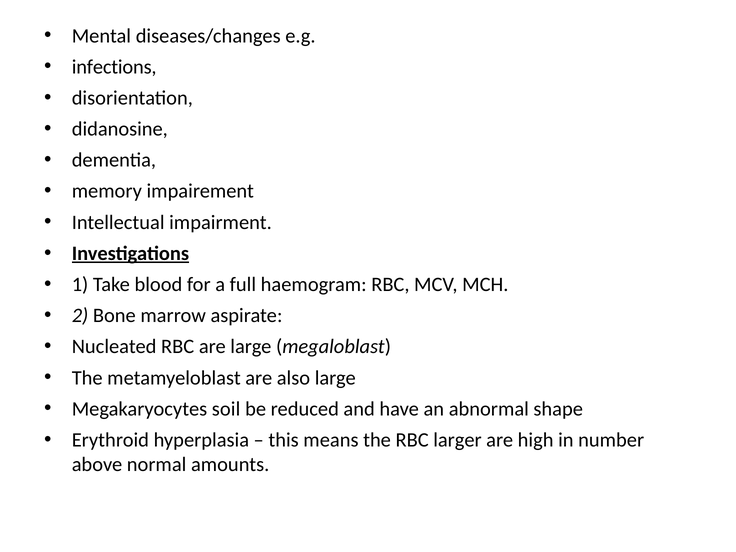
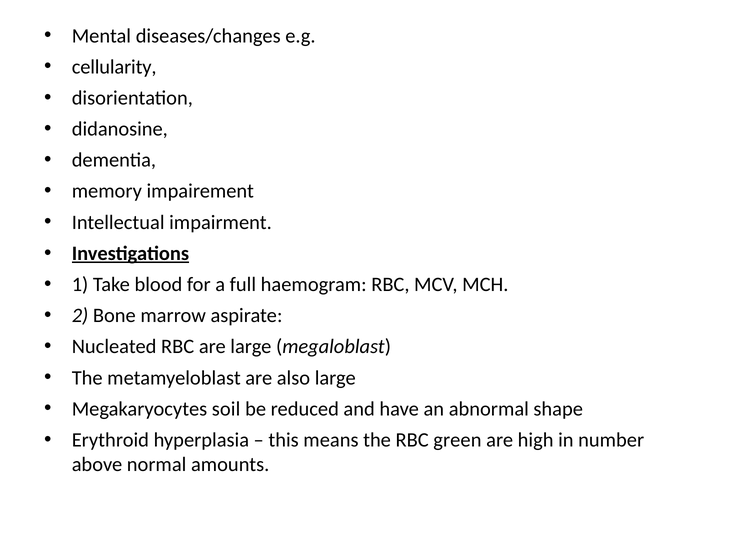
infections: infections -> cellularity
larger: larger -> green
